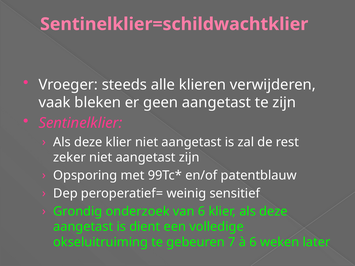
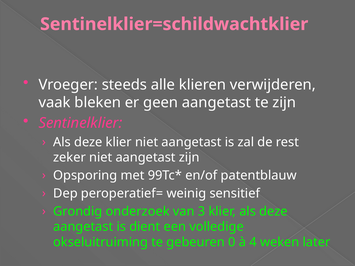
van 6: 6 -> 3
7: 7 -> 0
à 6: 6 -> 4
